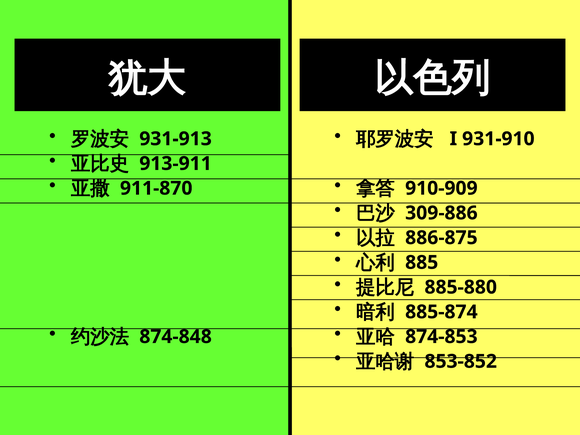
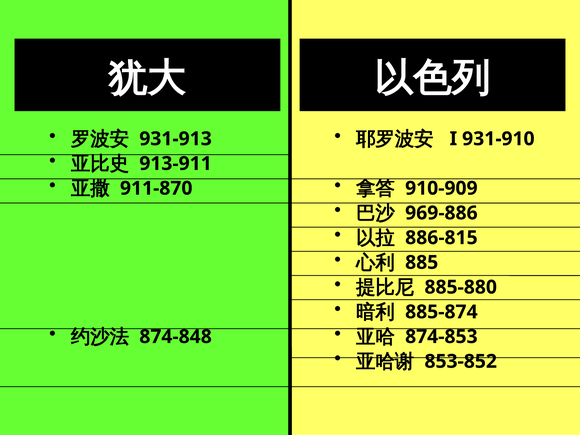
309-886: 309-886 -> 969-886
886-875: 886-875 -> 886-815
